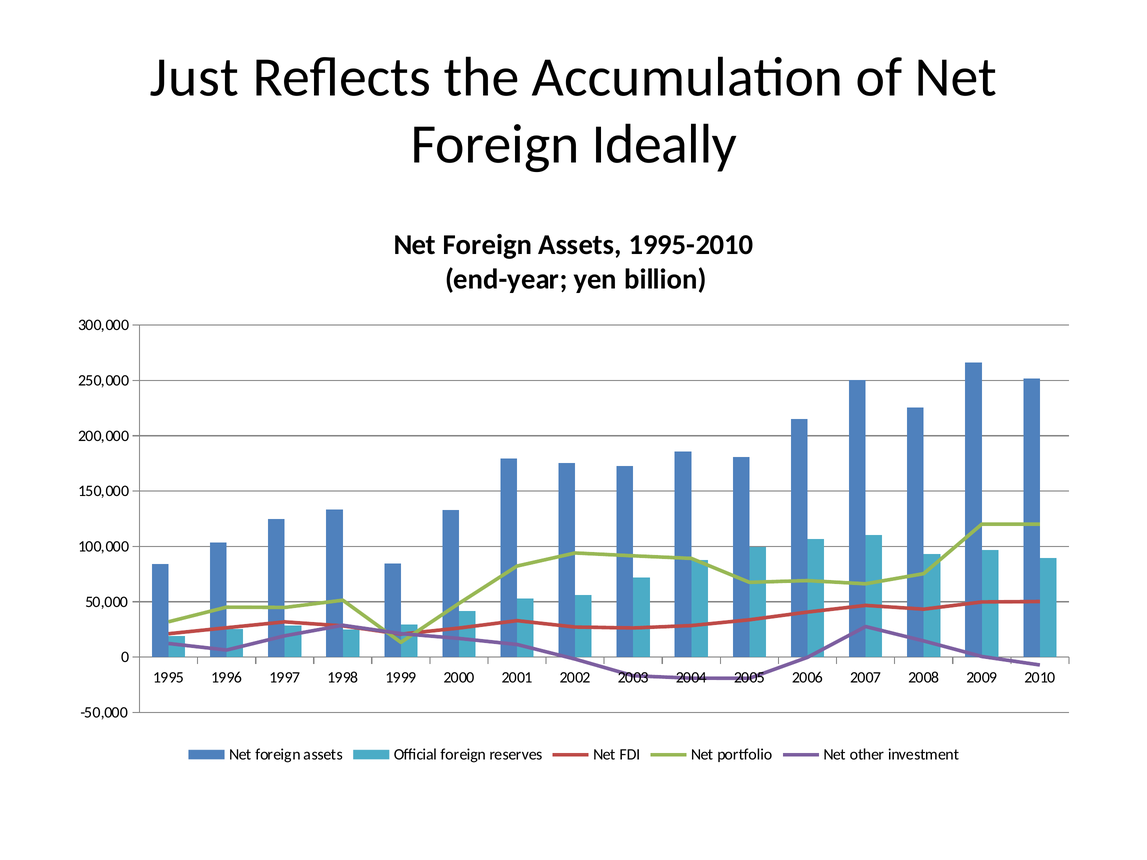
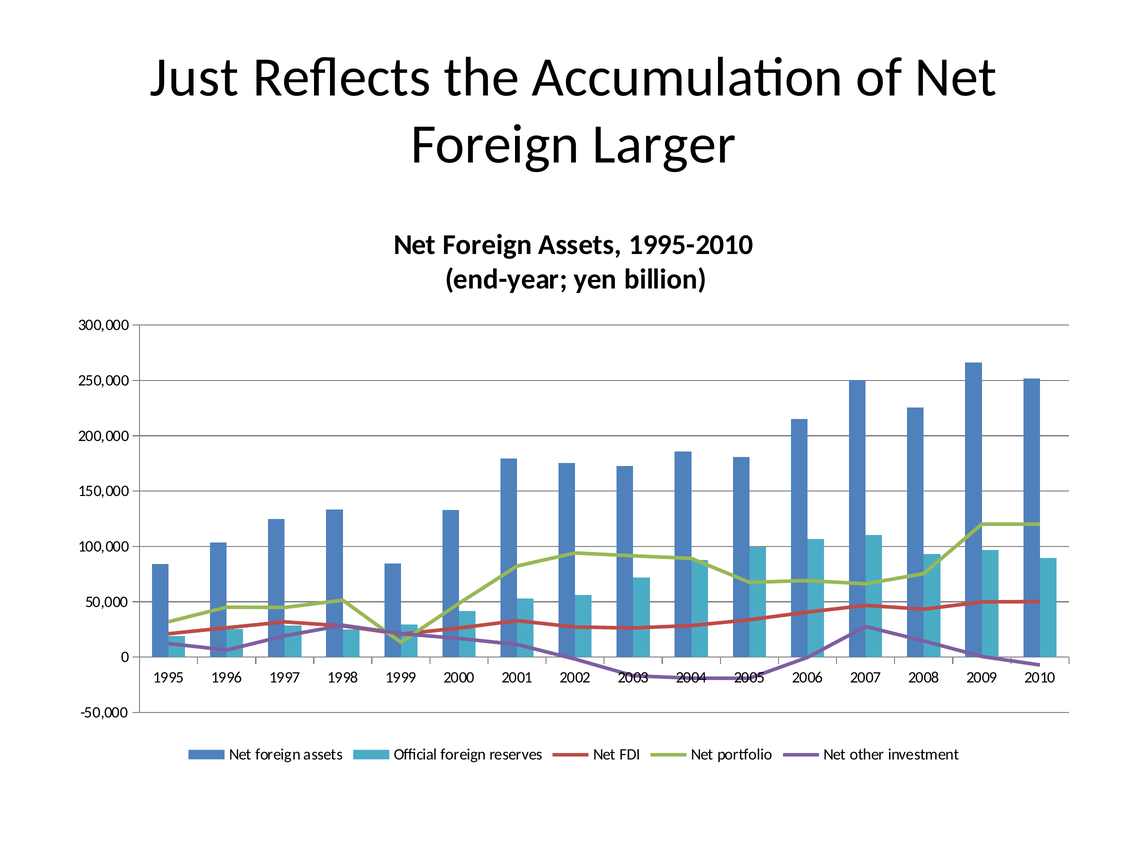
Ideally: Ideally -> Larger
